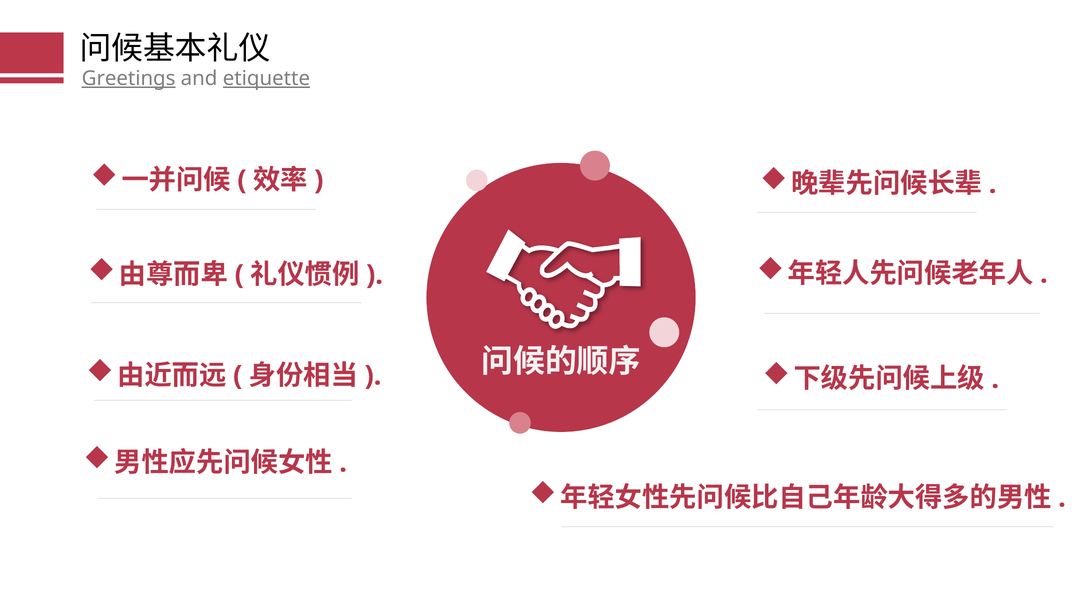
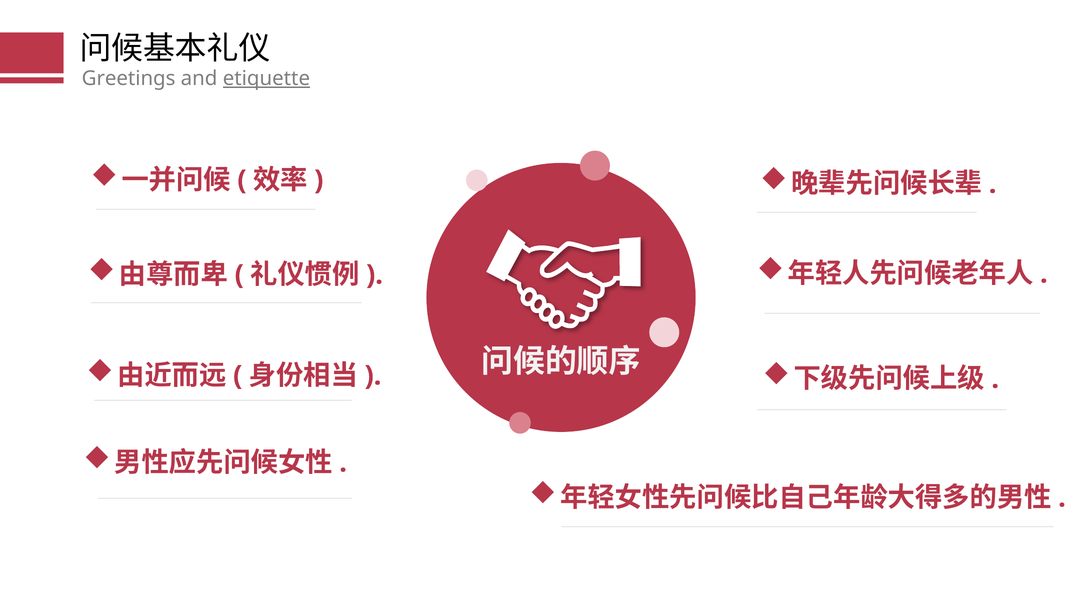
Greetings underline: present -> none
